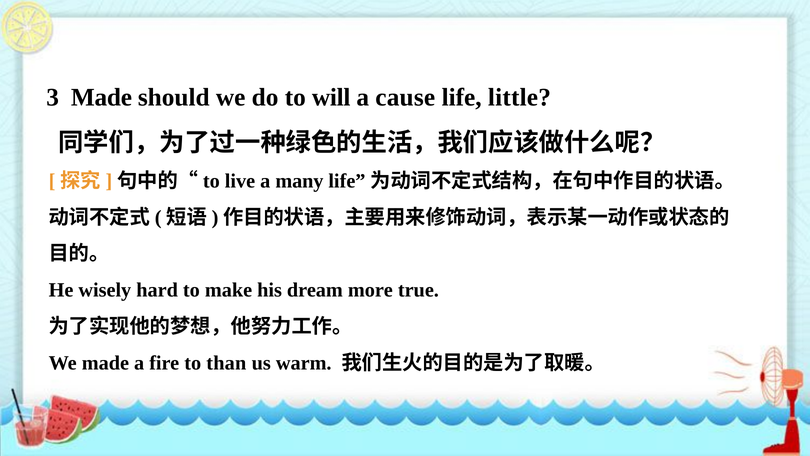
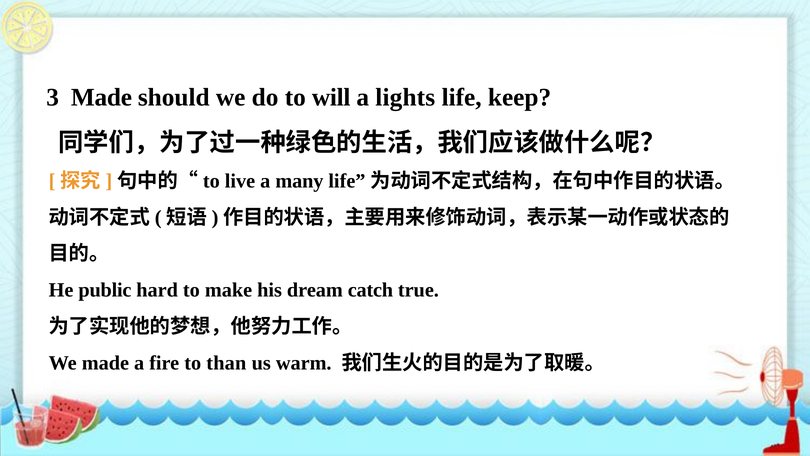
cause: cause -> lights
little: little -> keep
wisely: wisely -> public
more: more -> catch
